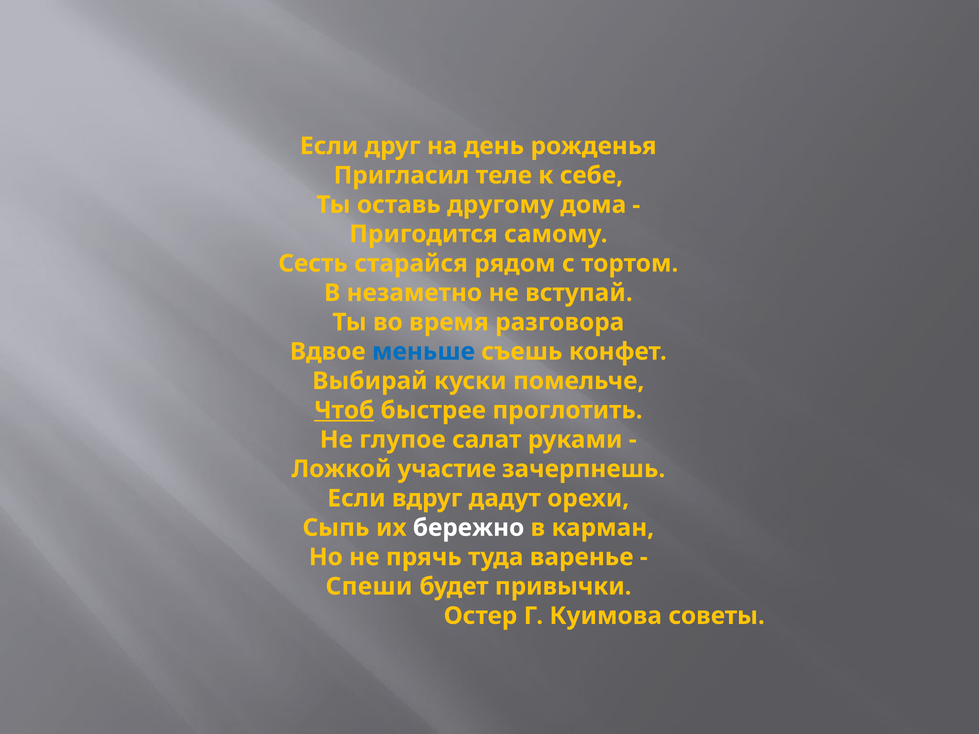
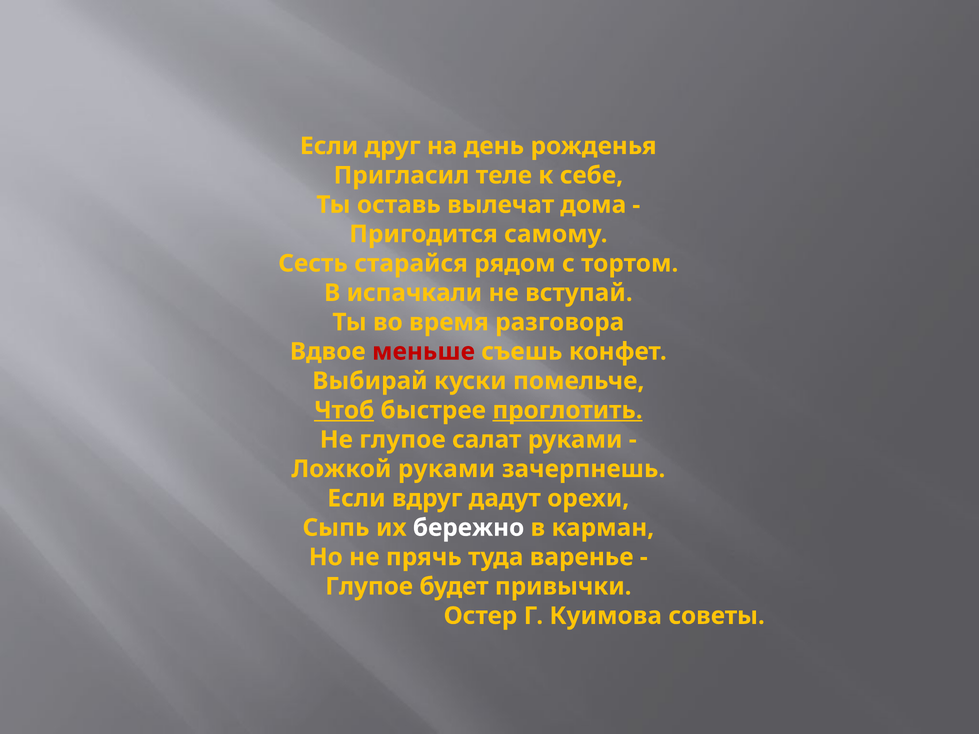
другому: другому -> вылечат
незаметно: незаметно -> испачкали
меньше colour: blue -> red
проглотить underline: none -> present
Ложкой участие: участие -> руками
Спеши at (369, 587): Спеши -> Глупое
